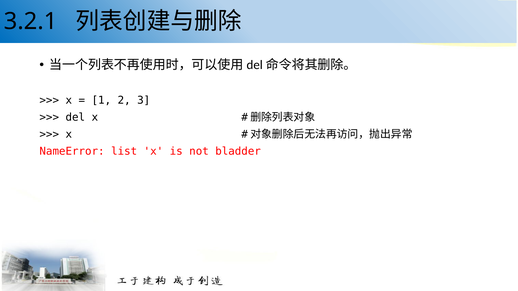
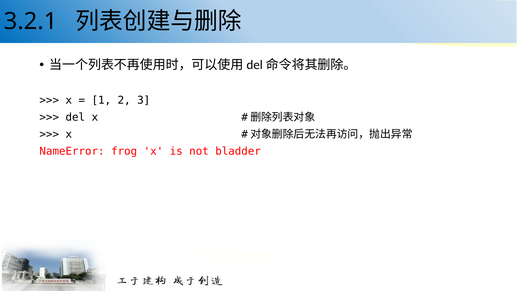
list: list -> frog
